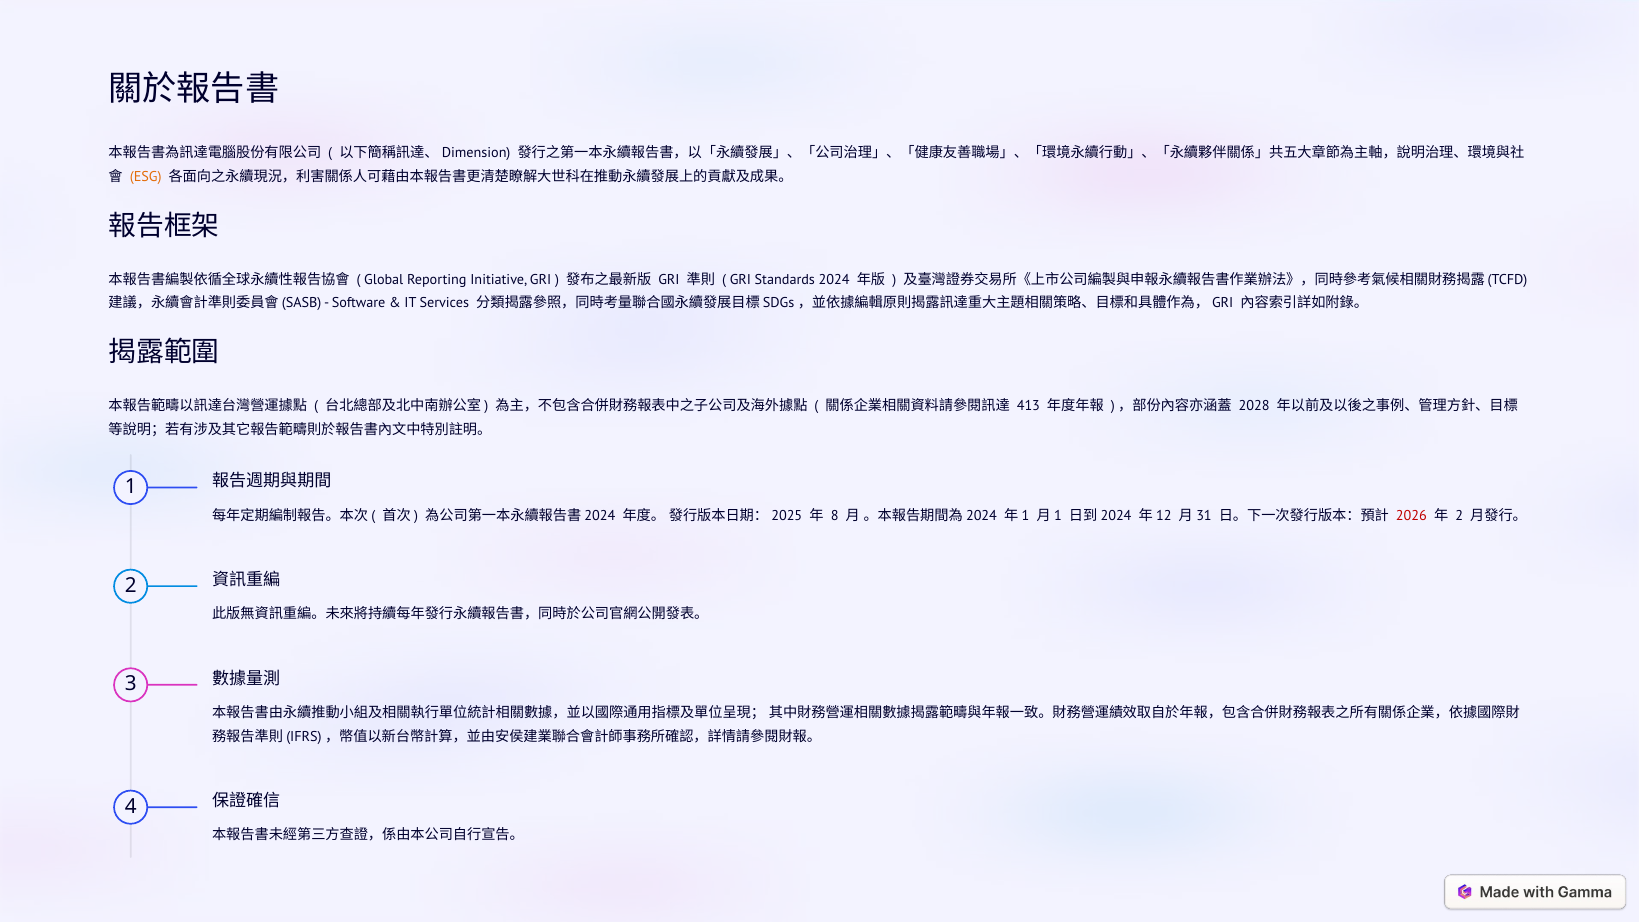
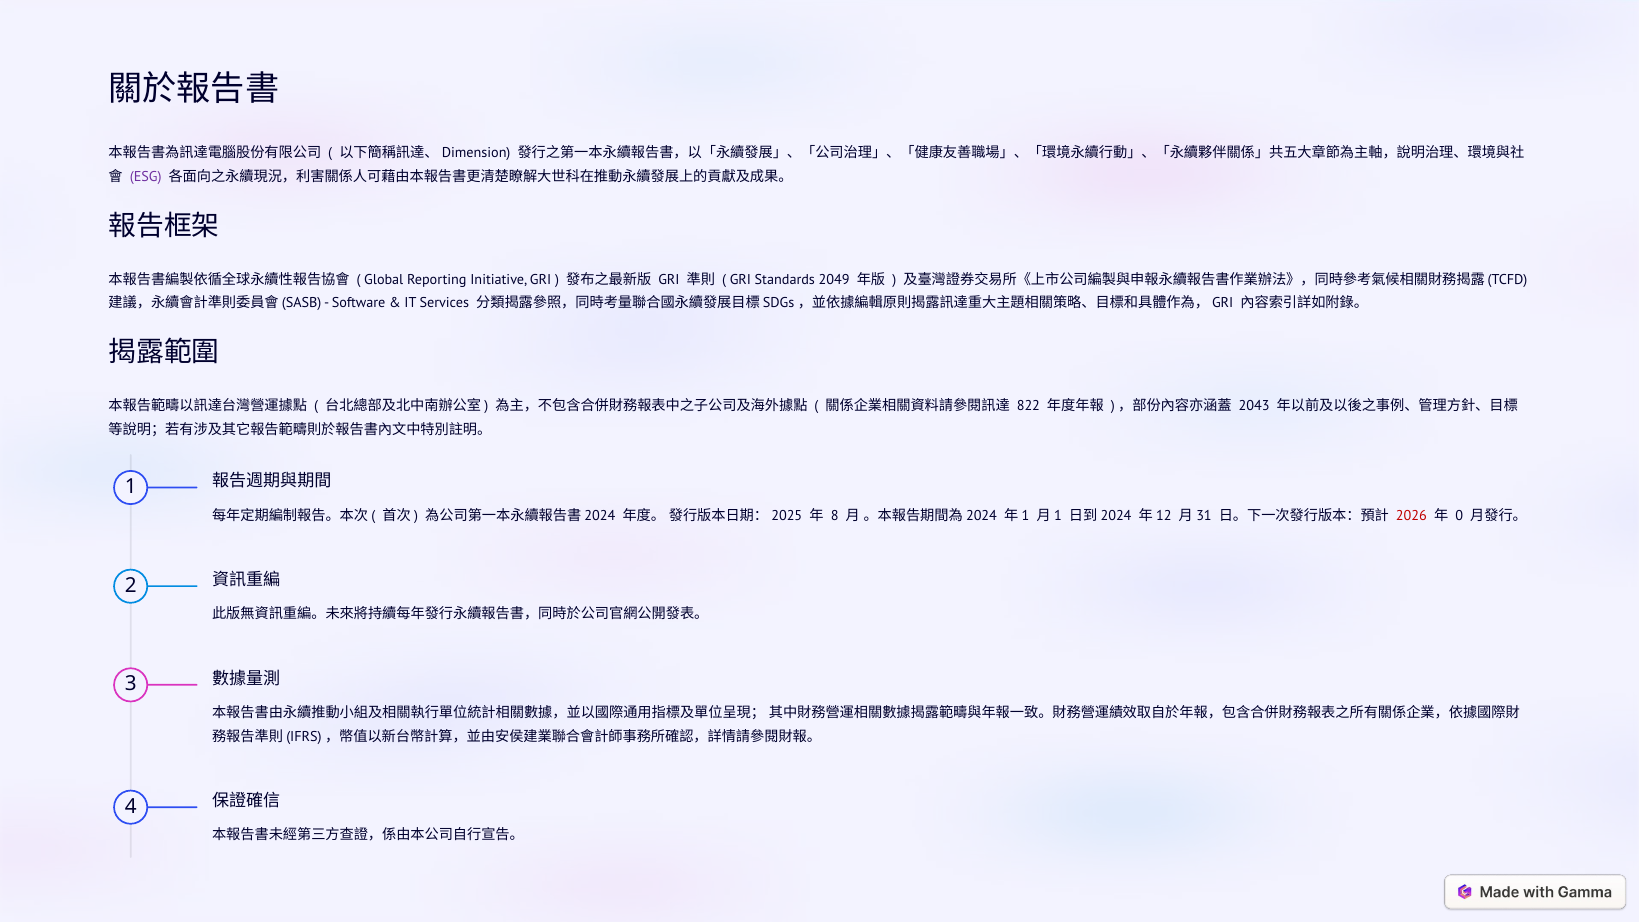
ESG colour: orange -> purple
2024: 2024 -> 2049
413: 413 -> 822
2028: 2028 -> 2043
2 at (1459, 516): 2 -> 0
